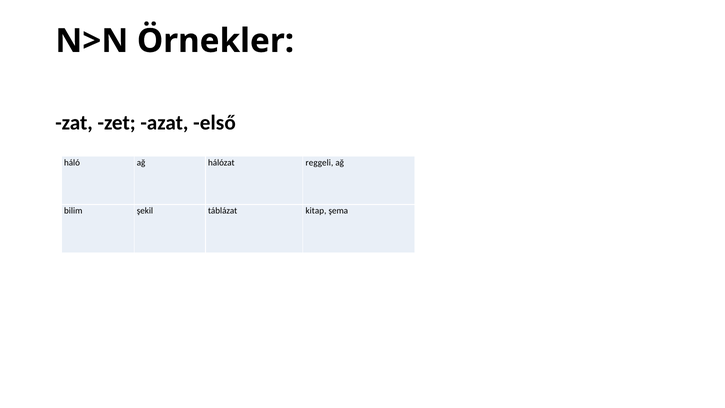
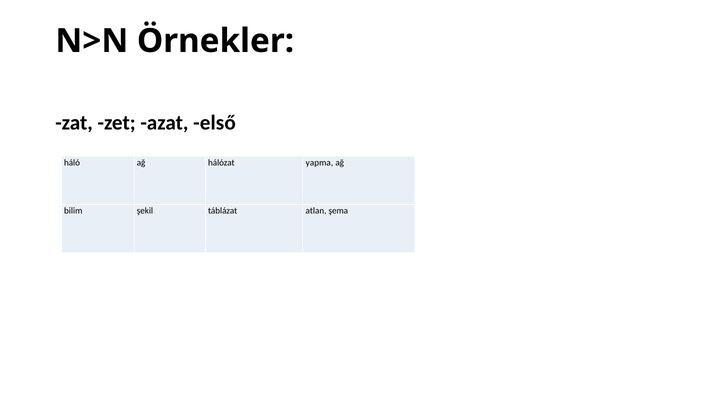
reggeli: reggeli -> yapma
kitap: kitap -> atlan
